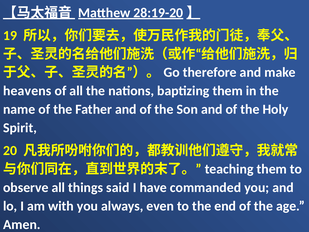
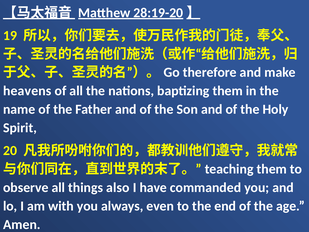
said: said -> also
